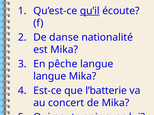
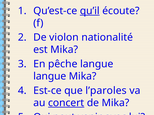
danse: danse -> violon
l’batterie: l’batterie -> l’paroles
concert underline: none -> present
